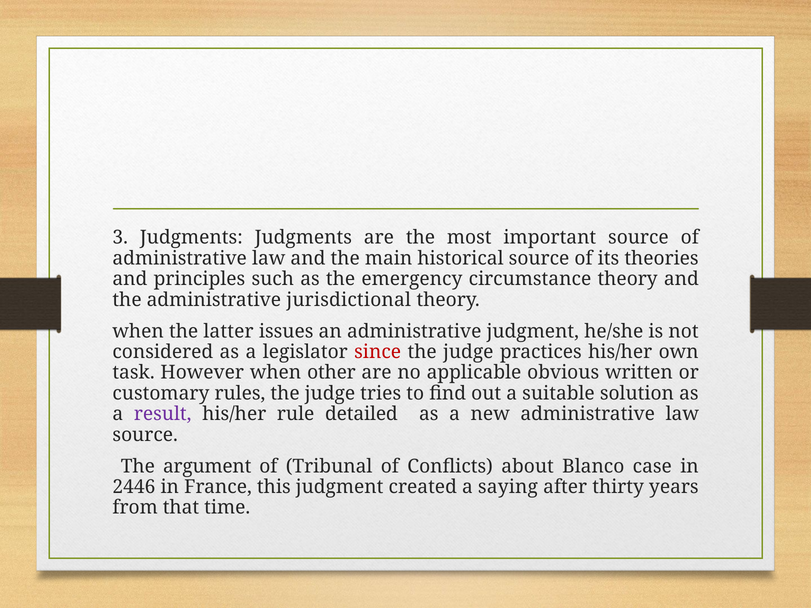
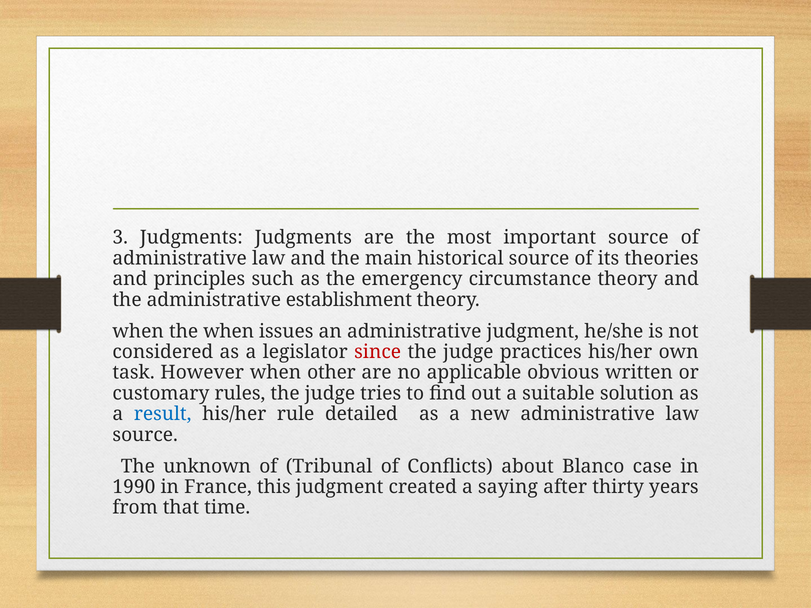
jurisdictional: jurisdictional -> establishment
the latter: latter -> when
result colour: purple -> blue
argument: argument -> unknown
2446: 2446 -> 1990
